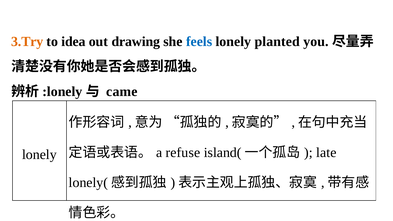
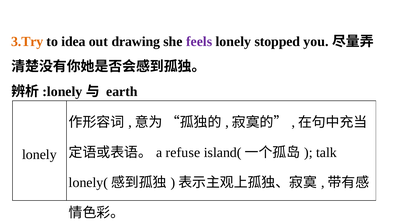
feels colour: blue -> purple
planted: planted -> stopped
came: came -> earth
late: late -> talk
